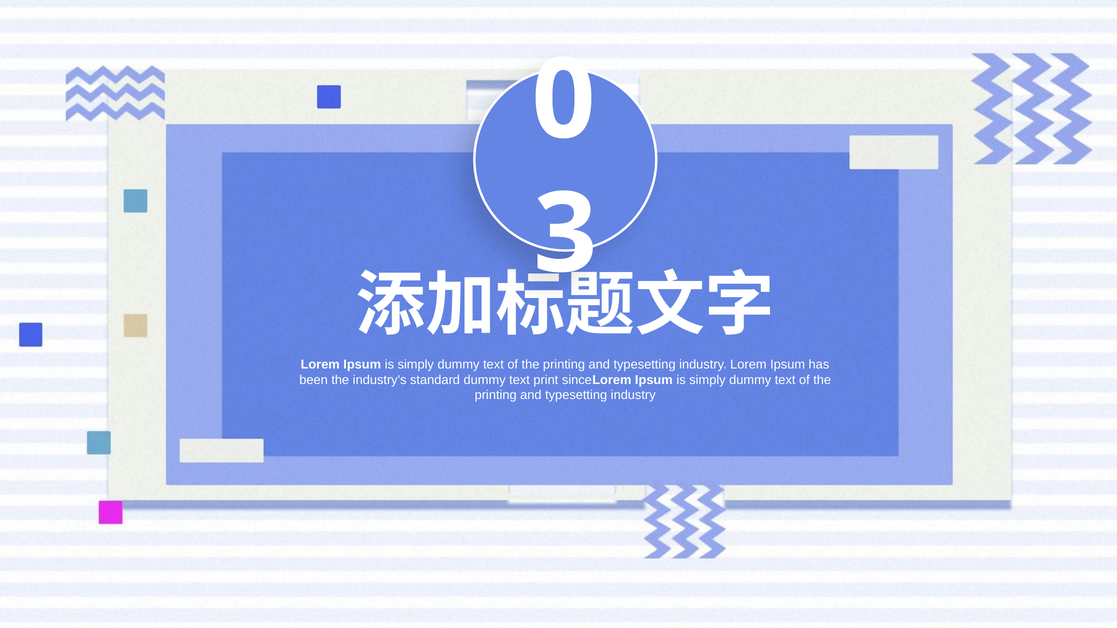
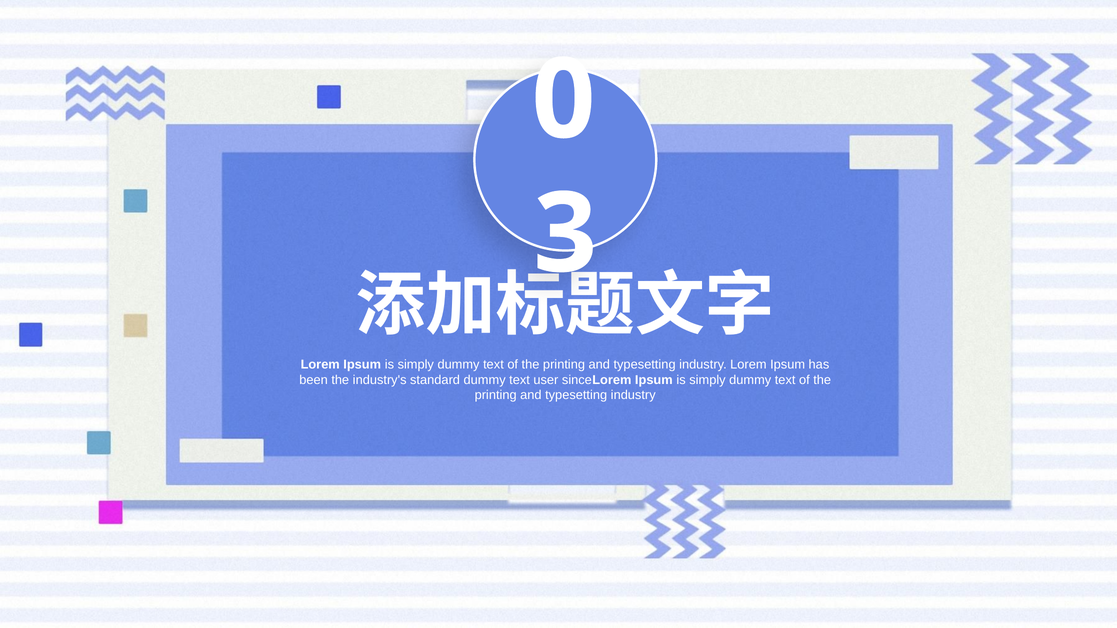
print: print -> user
